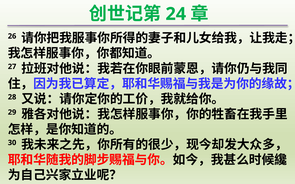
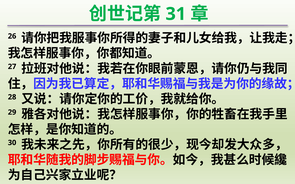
24: 24 -> 31
